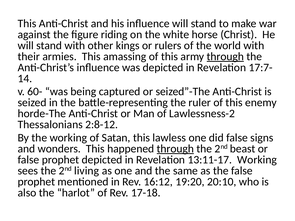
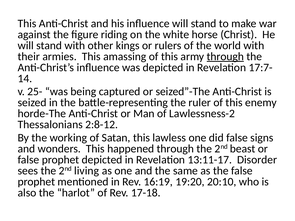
60-: 60- -> 25-
through at (175, 149) underline: present -> none
13:11-17 Working: Working -> Disorder
16:12: 16:12 -> 16:19
